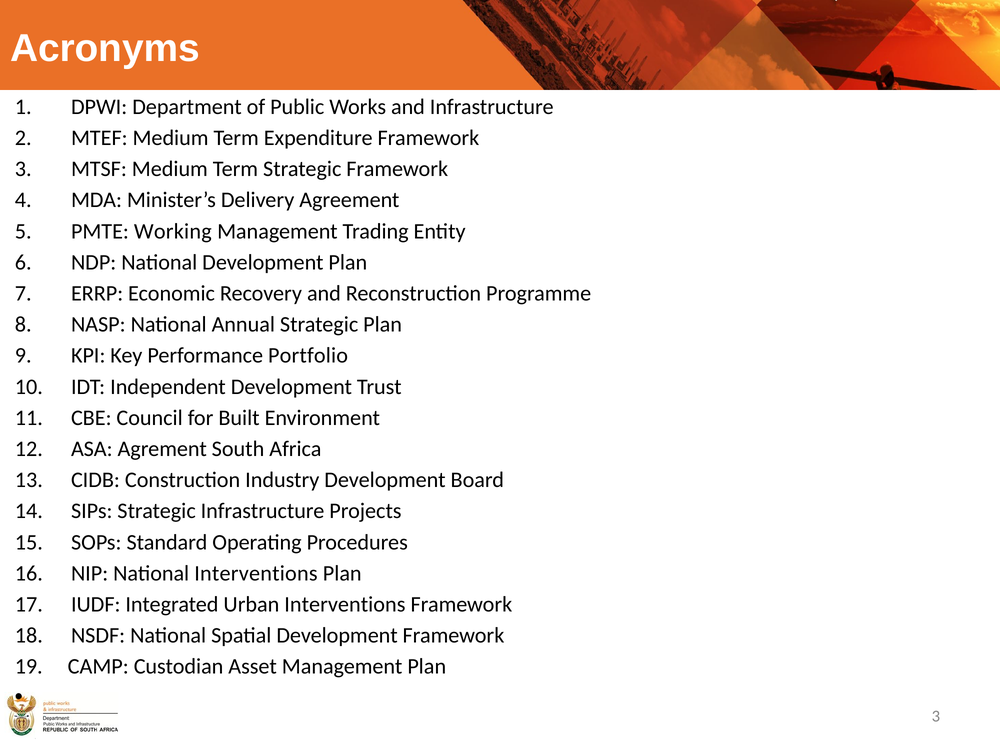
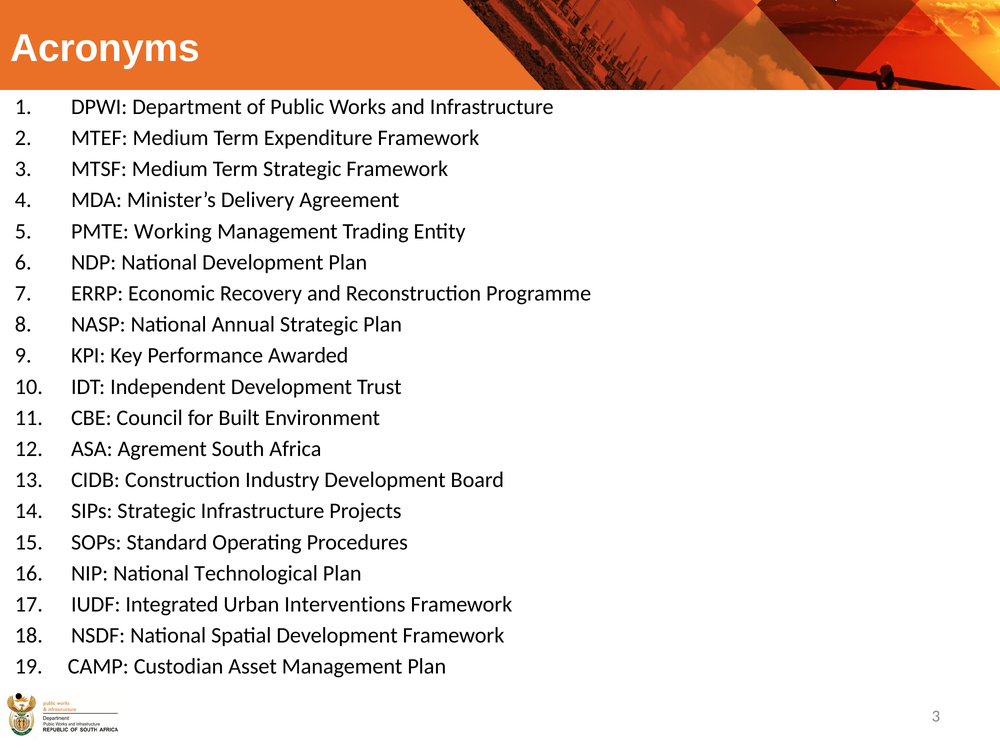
Portfolio: Portfolio -> Awarded
National Interventions: Interventions -> Technological
